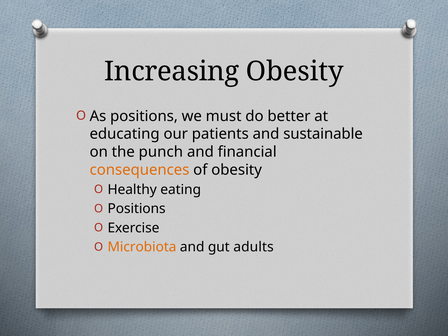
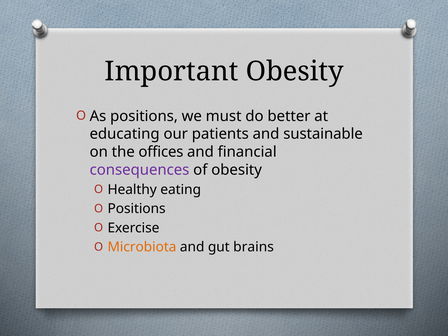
Increasing: Increasing -> Important
punch: punch -> offices
consequences colour: orange -> purple
adults: adults -> brains
